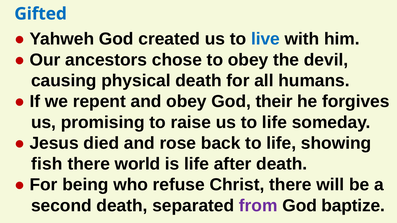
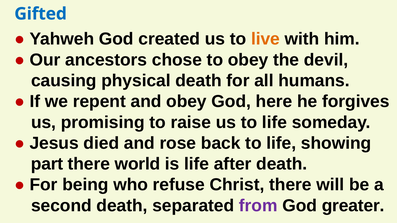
live colour: blue -> orange
their: their -> here
fish: fish -> part
baptize: baptize -> greater
